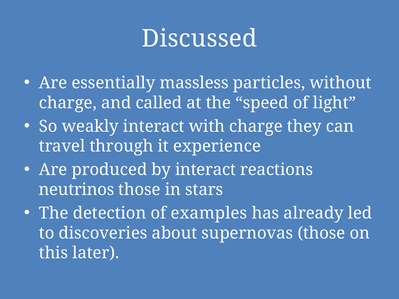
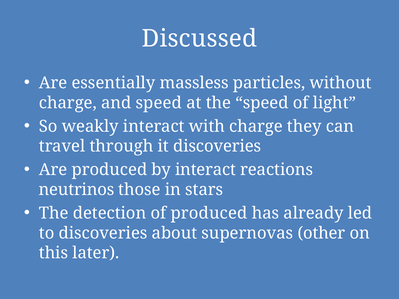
and called: called -> speed
it experience: experience -> discoveries
of examples: examples -> produced
supernovas those: those -> other
